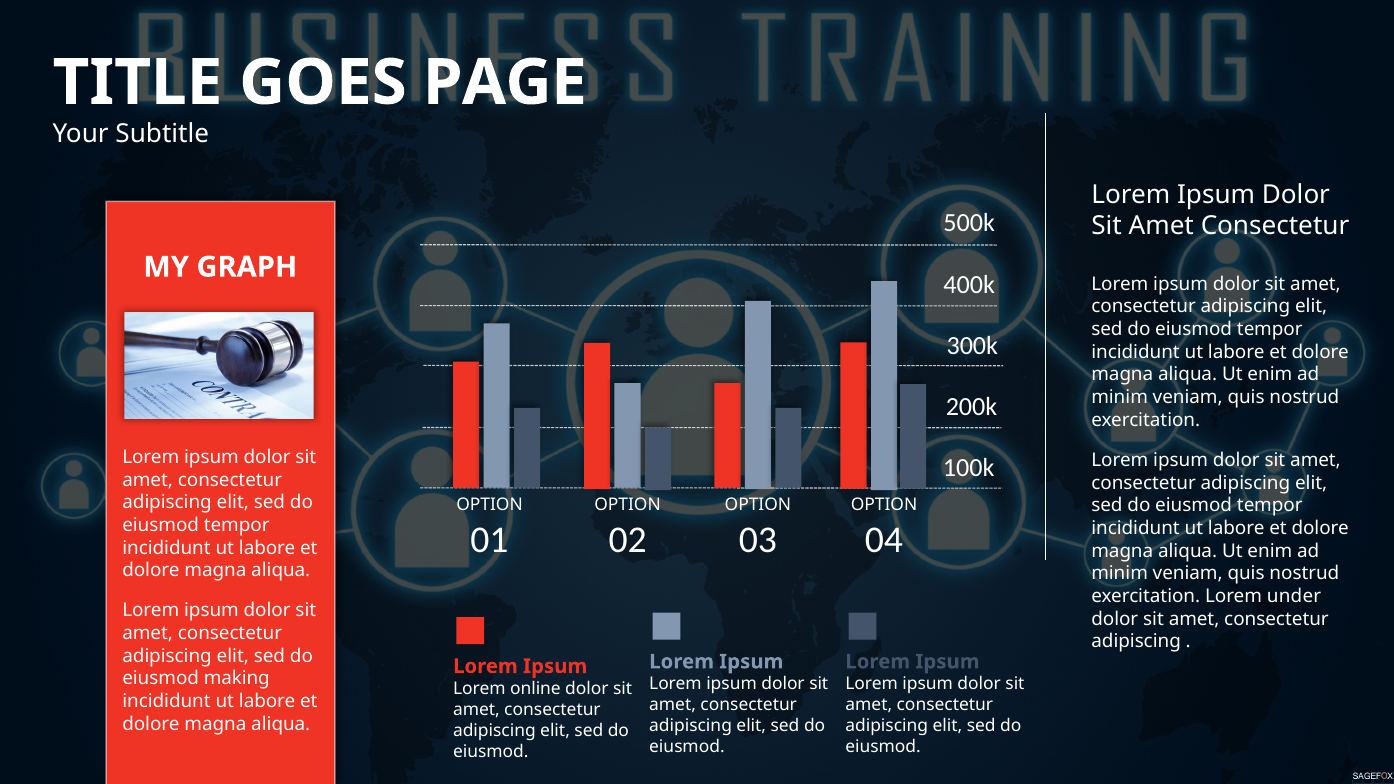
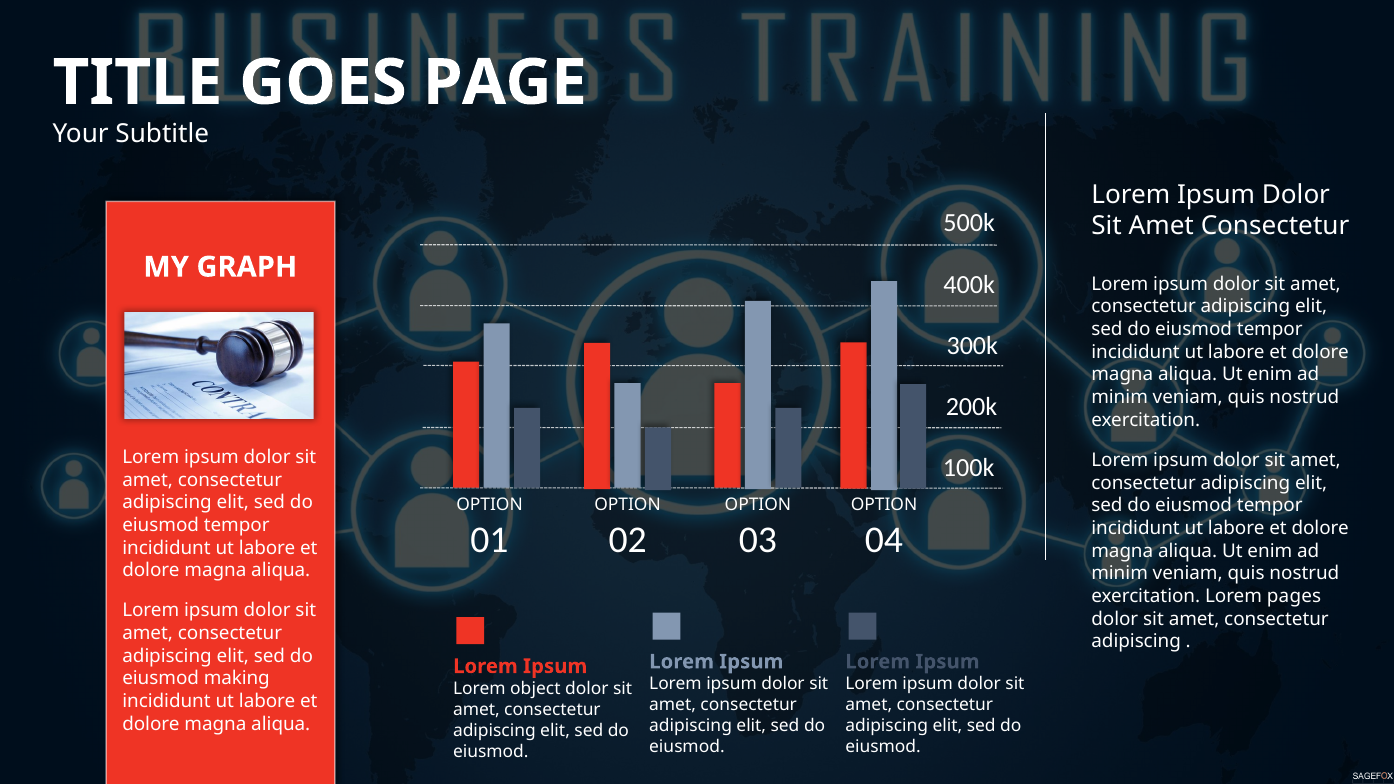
under: under -> pages
online: online -> object
